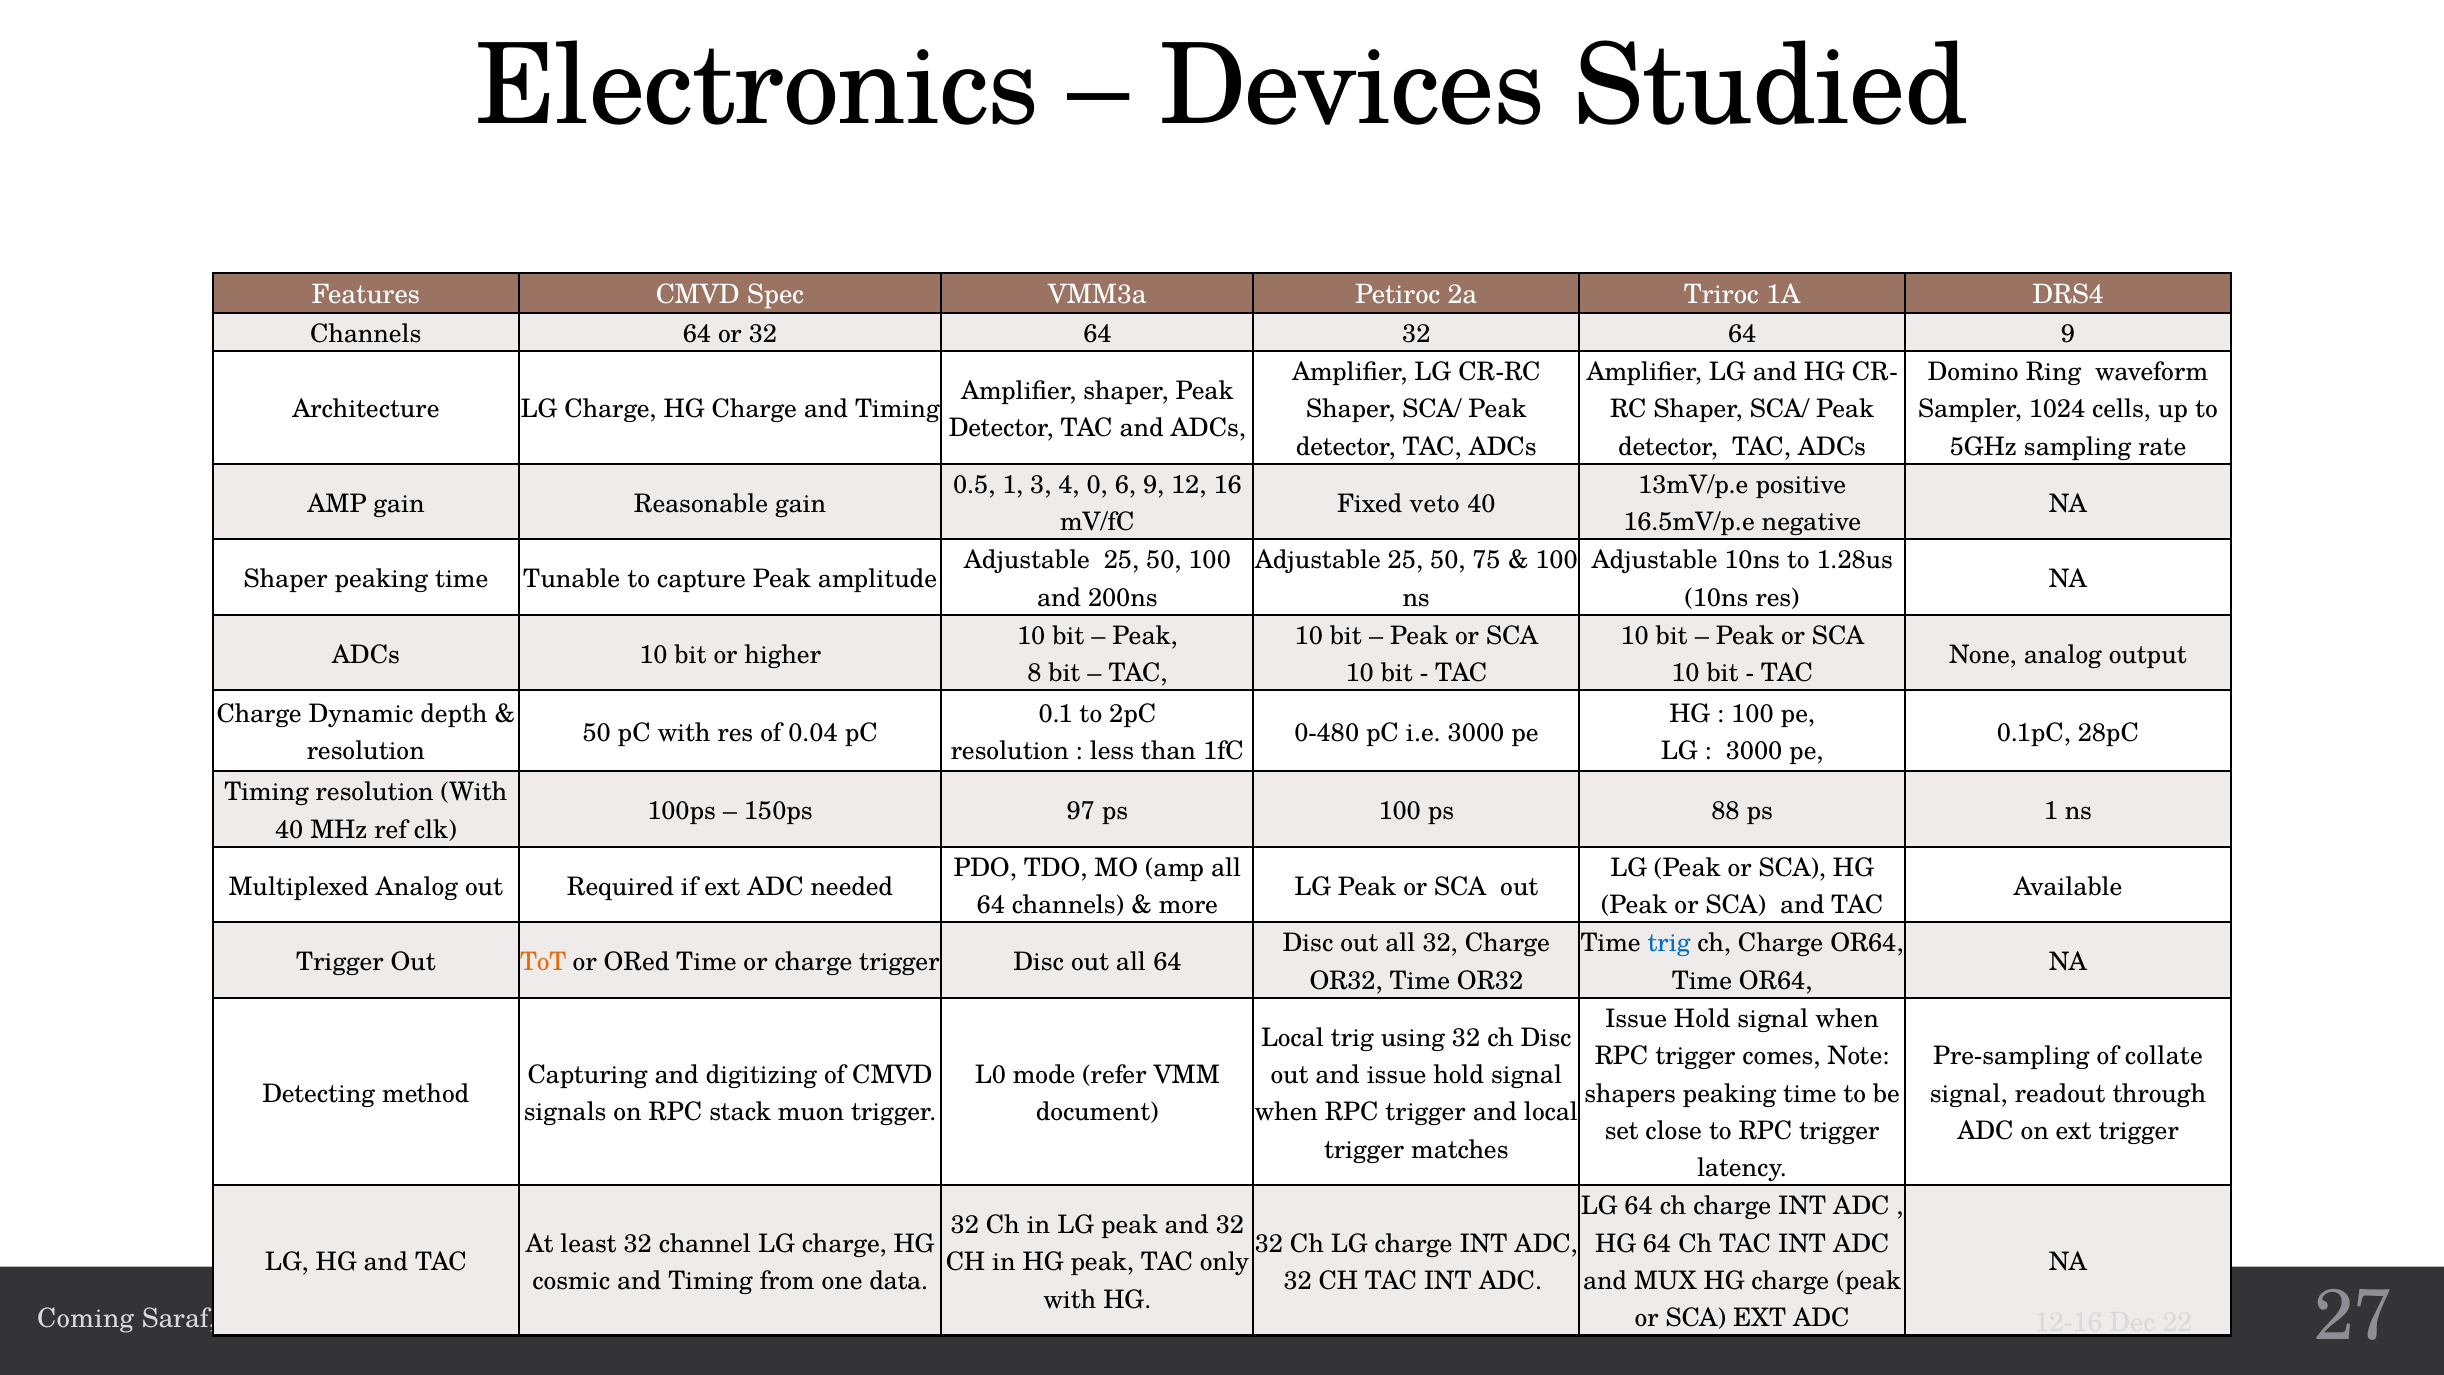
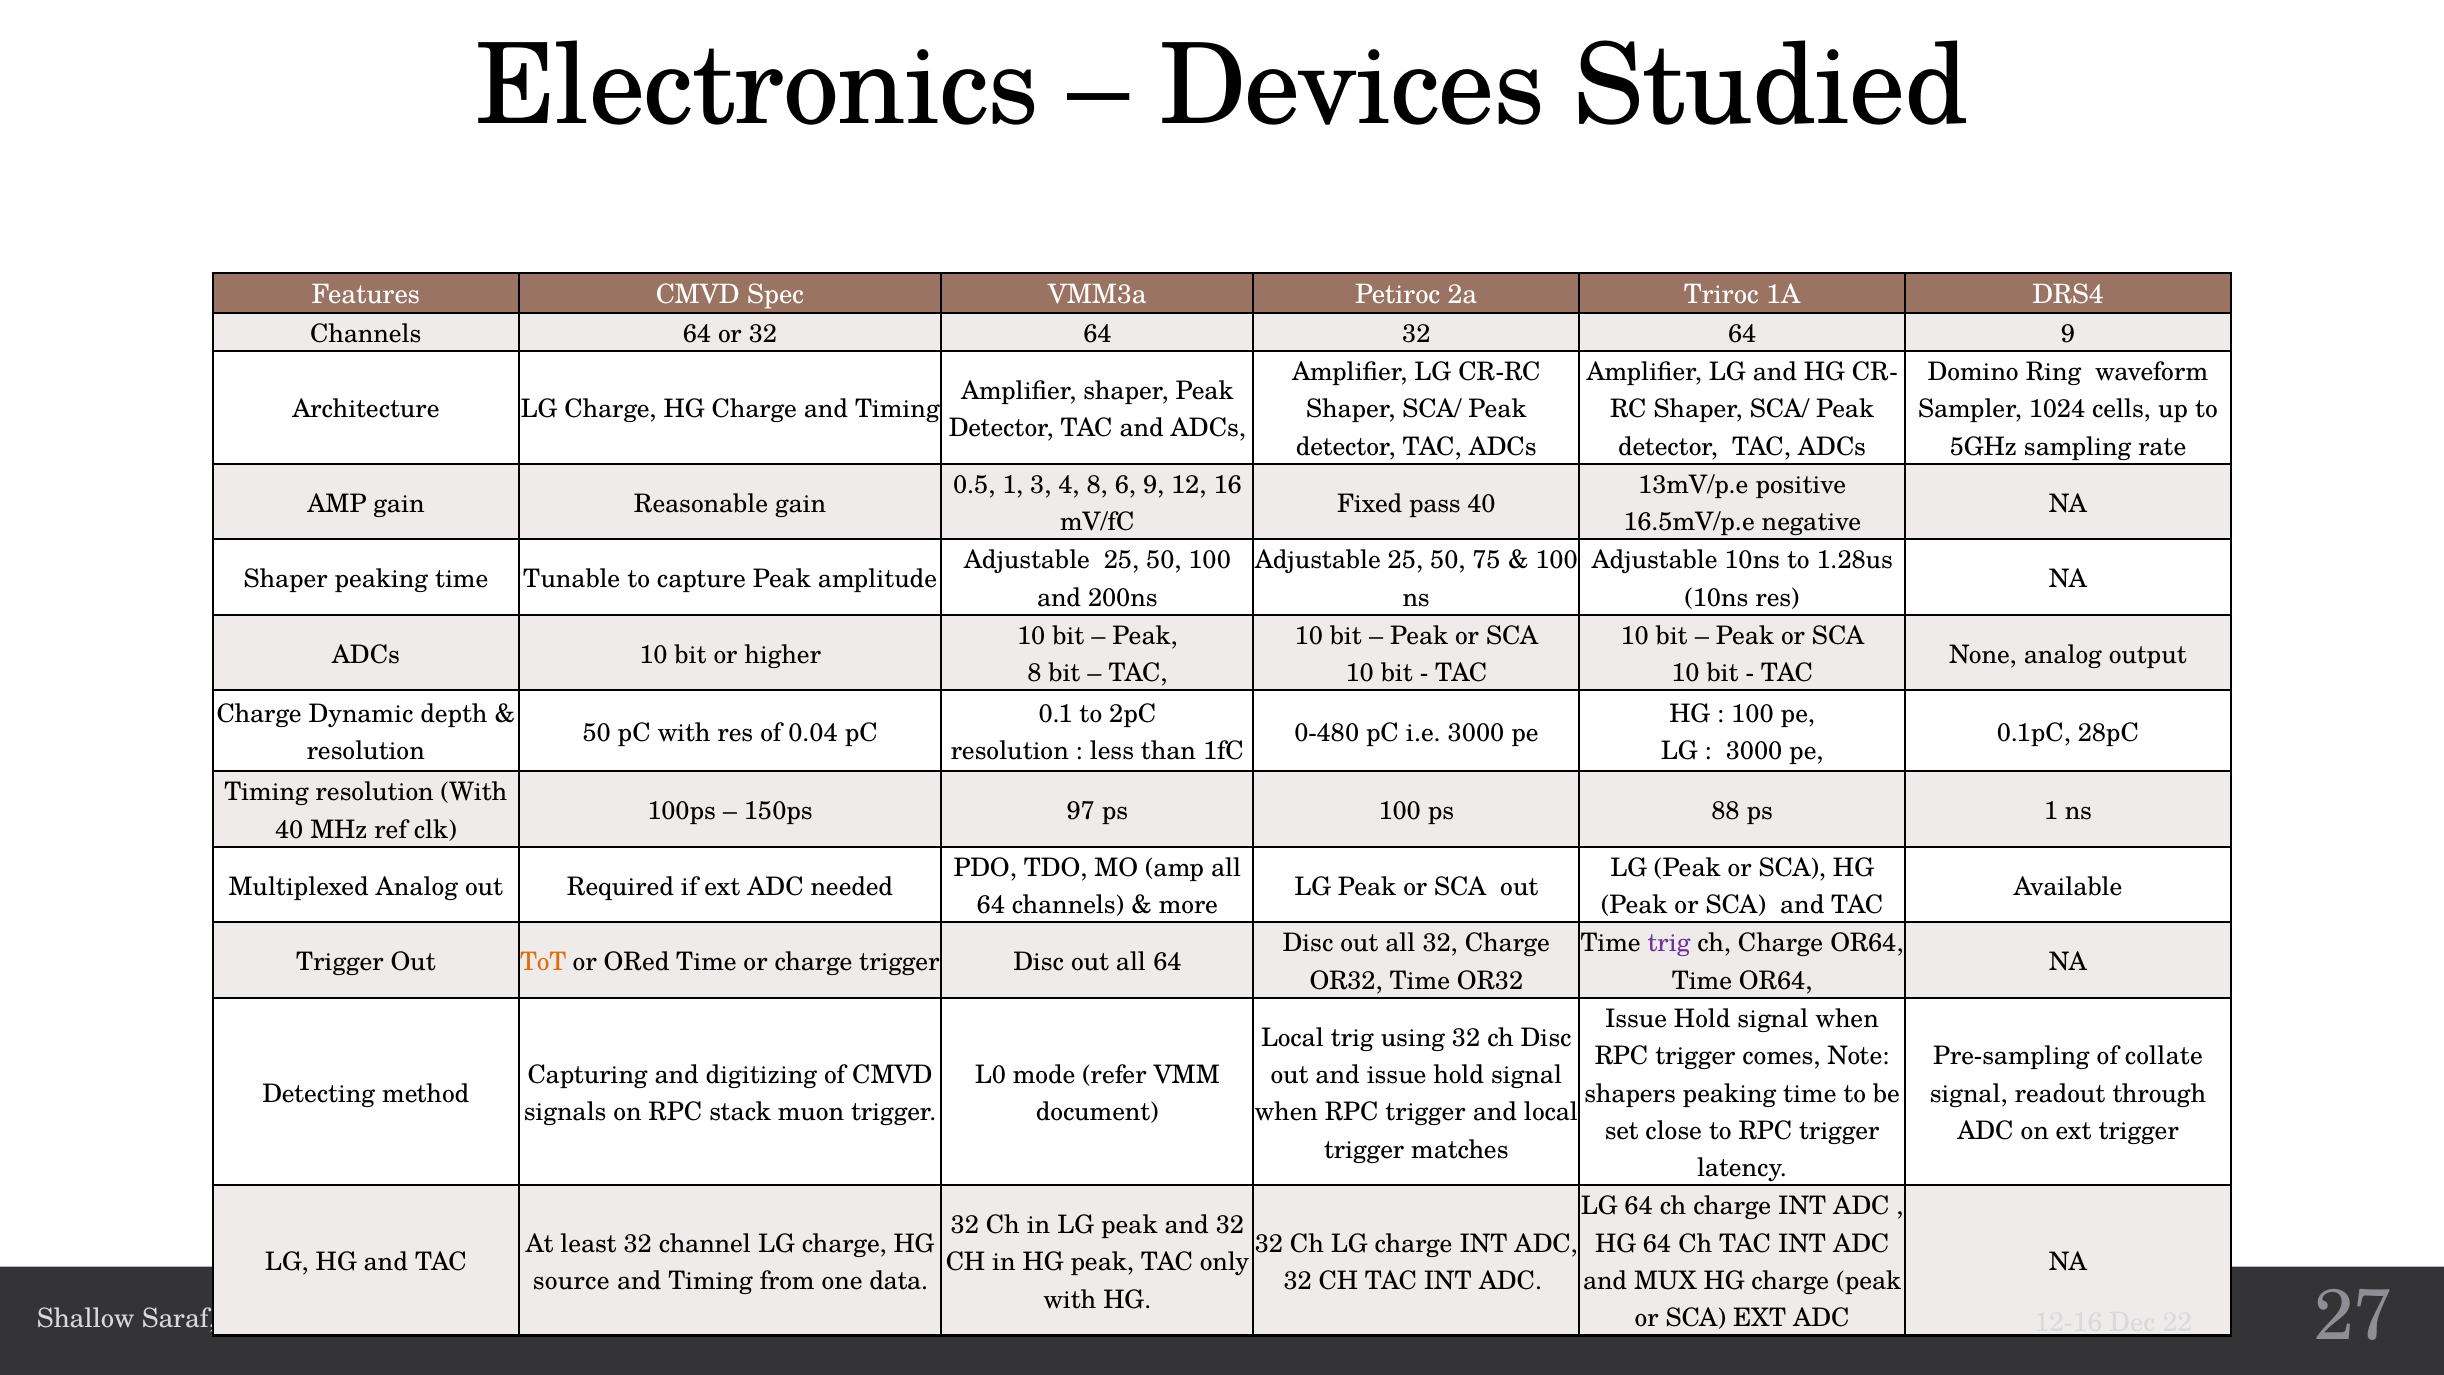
4 0: 0 -> 8
veto: veto -> pass
trig at (1669, 943) colour: blue -> purple
cosmic: cosmic -> source
Coming: Coming -> Shallow
